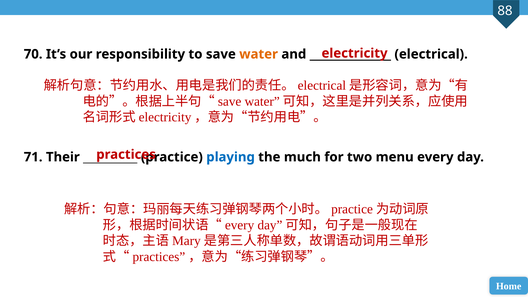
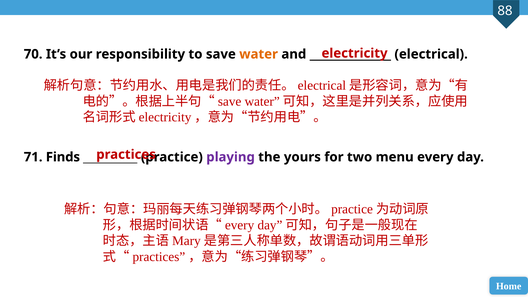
Their: Their -> Finds
playing colour: blue -> purple
much: much -> yours
